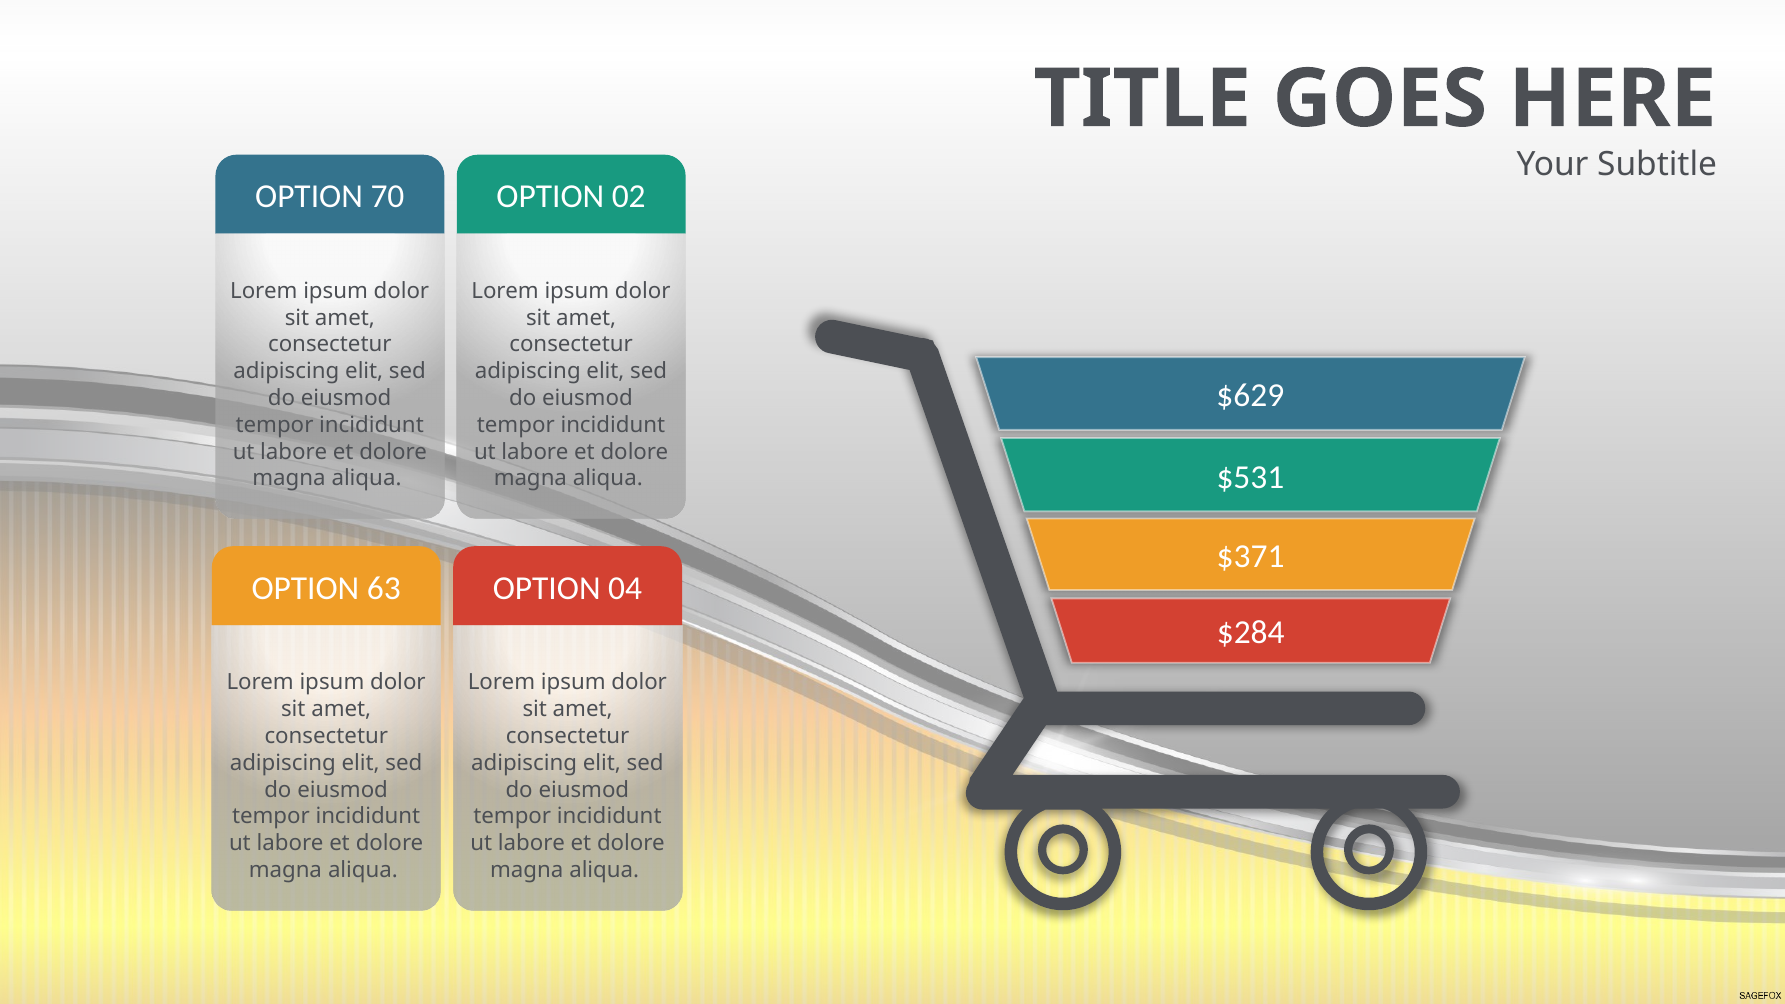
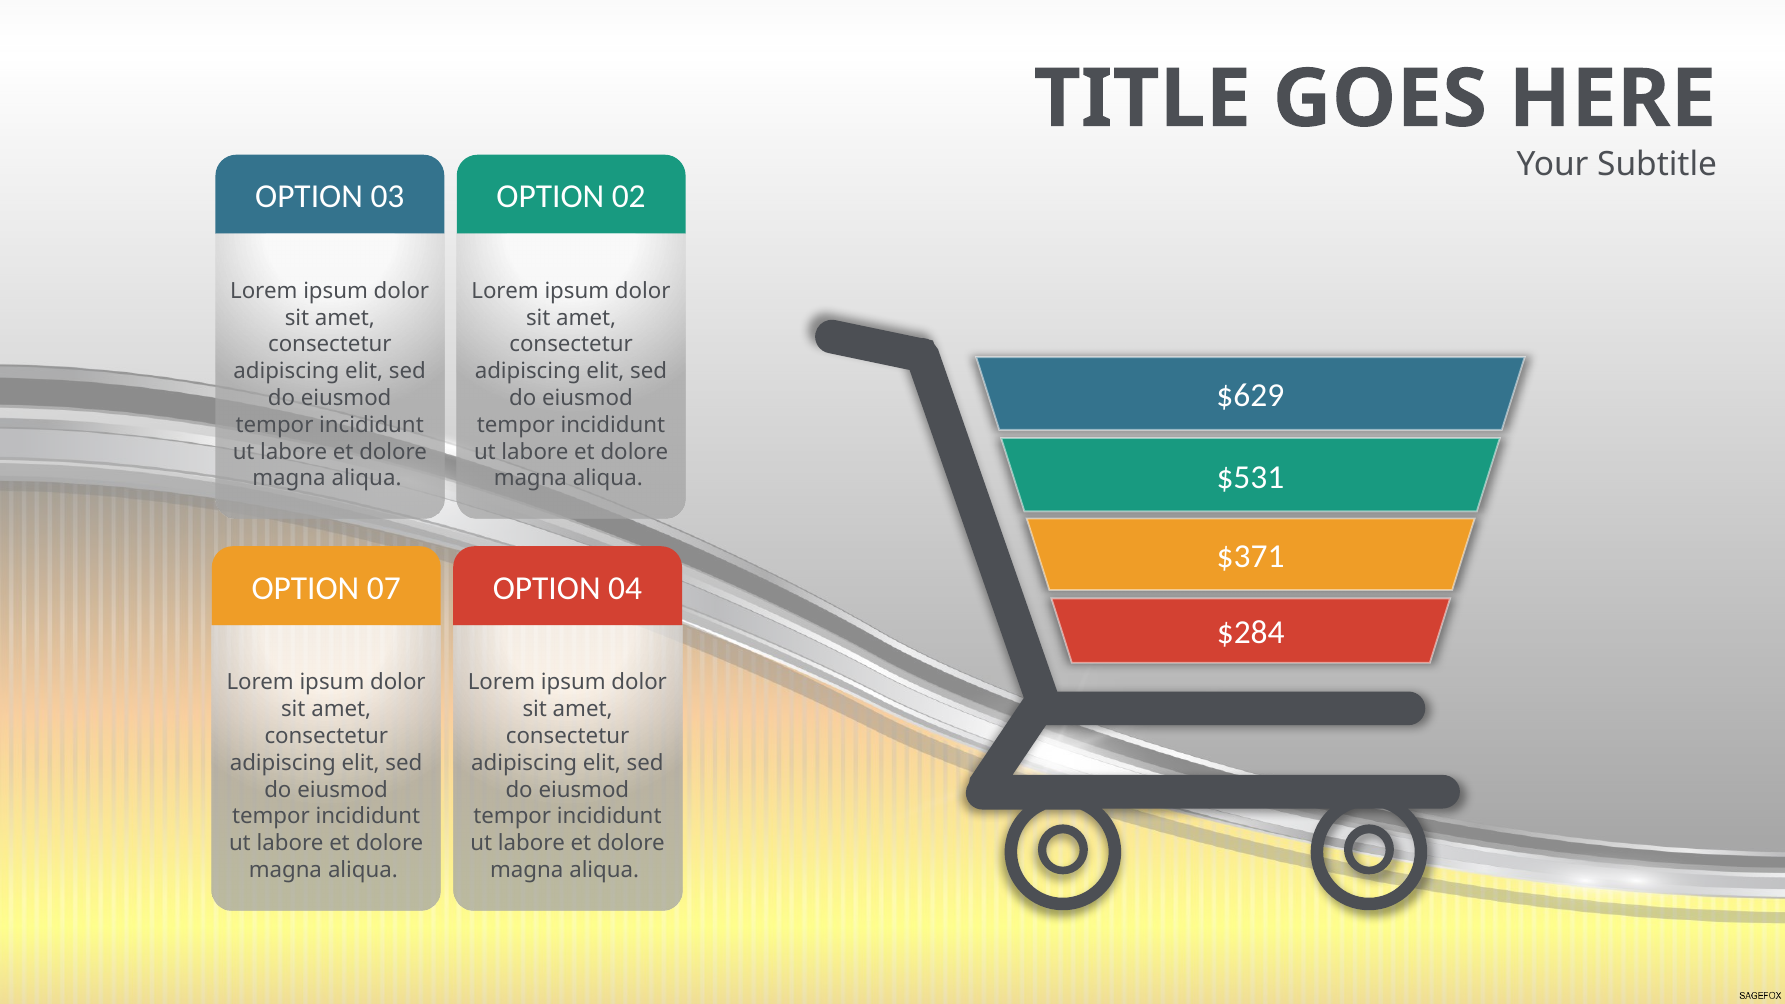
70: 70 -> 03
63: 63 -> 07
